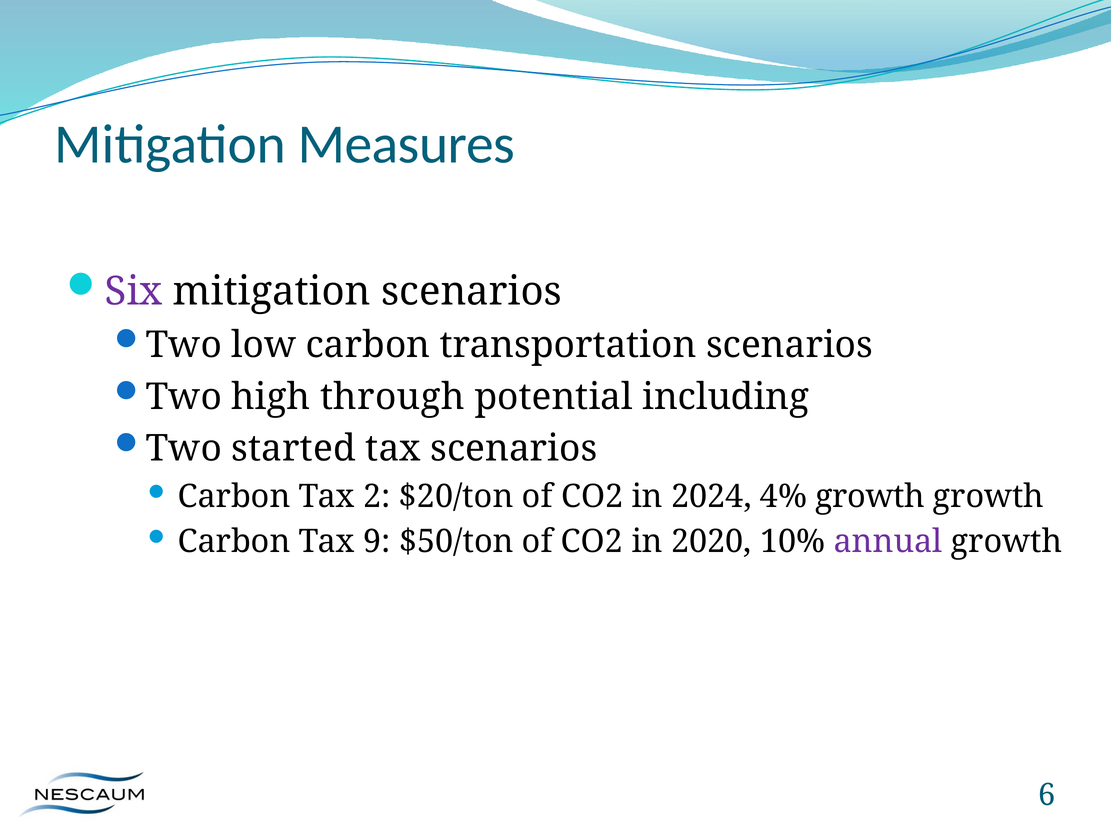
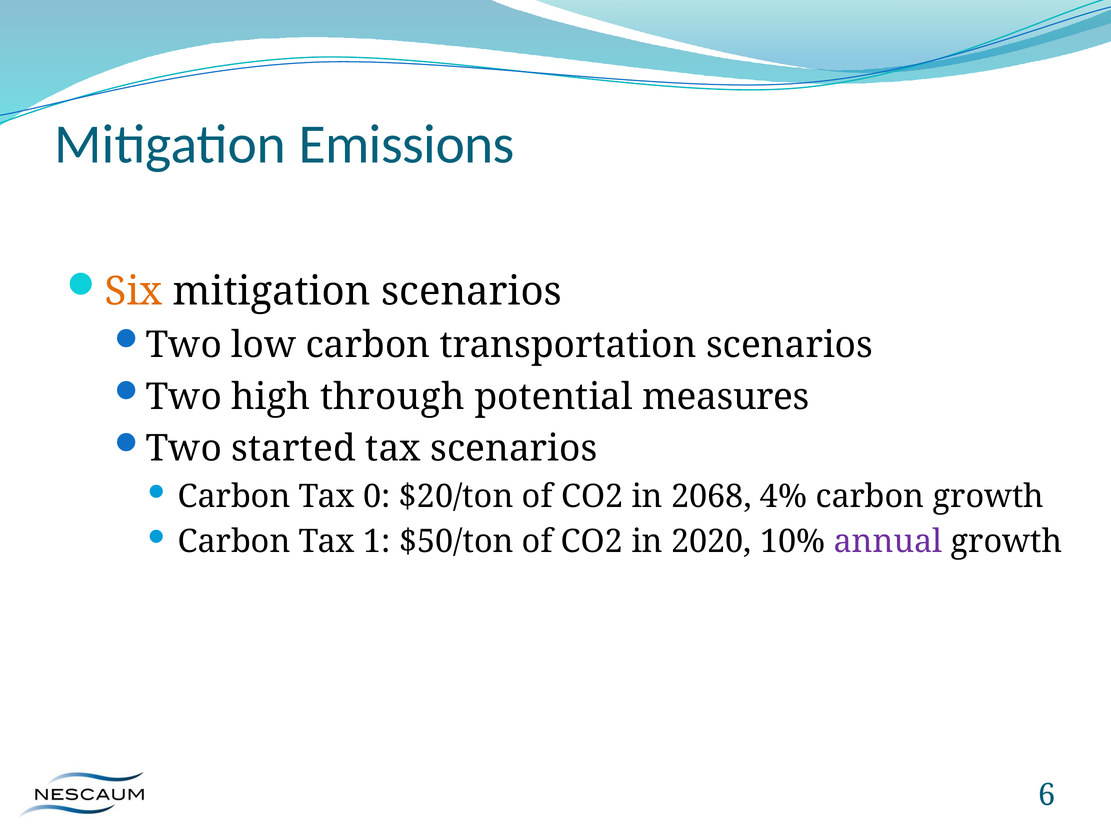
Measures: Measures -> Emissions
Six colour: purple -> orange
including: including -> measures
2: 2 -> 0
2024: 2024 -> 2068
4% growth: growth -> carbon
9: 9 -> 1
